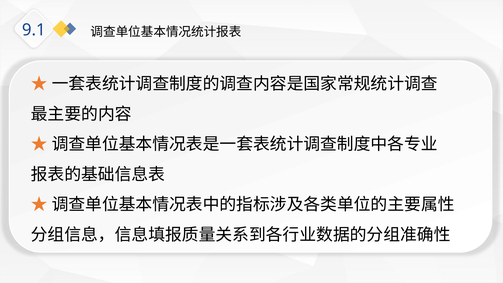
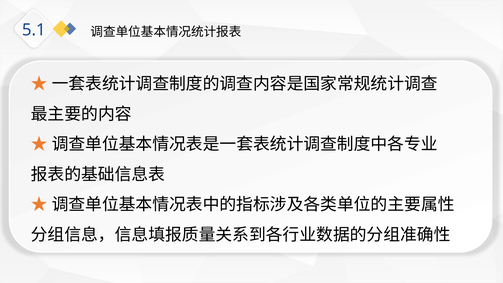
9.1: 9.1 -> 5.1
